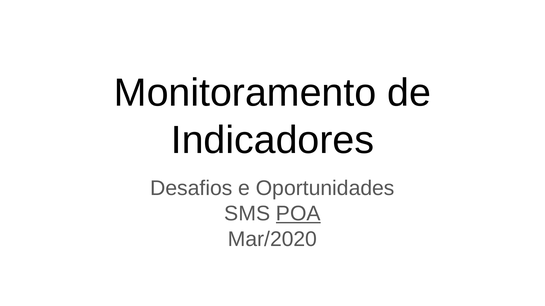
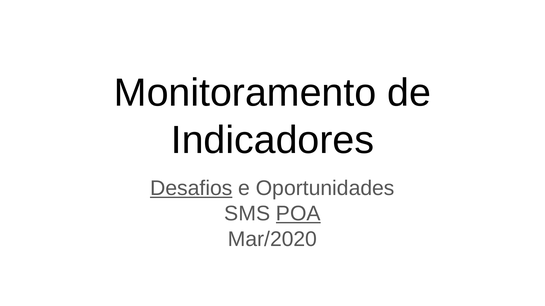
Desafios underline: none -> present
